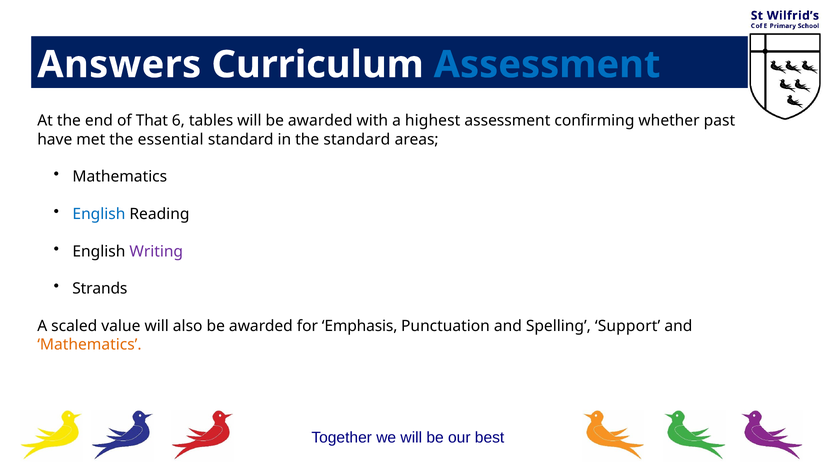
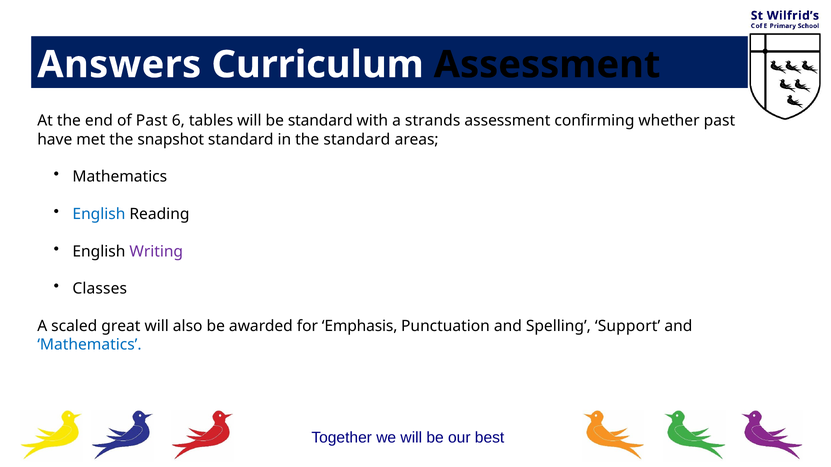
Assessment at (547, 65) colour: blue -> black
of That: That -> Past
will be awarded: awarded -> standard
highest: highest -> strands
essential: essential -> snapshot
Strands: Strands -> Classes
value: value -> great
Mathematics at (89, 345) colour: orange -> blue
